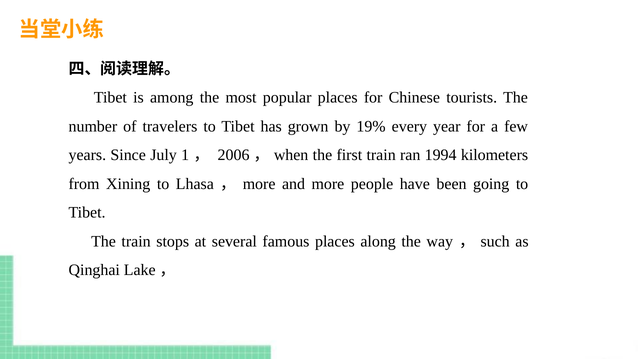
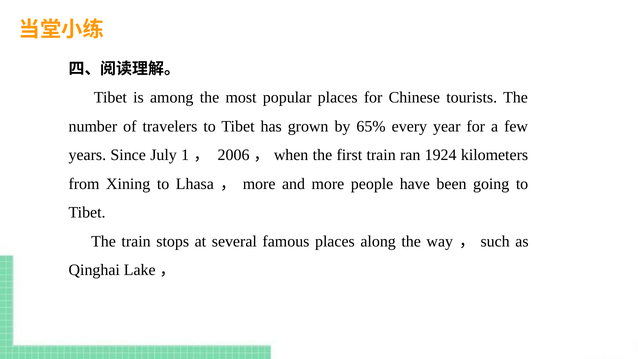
19%: 19% -> 65%
1994: 1994 -> 1924
